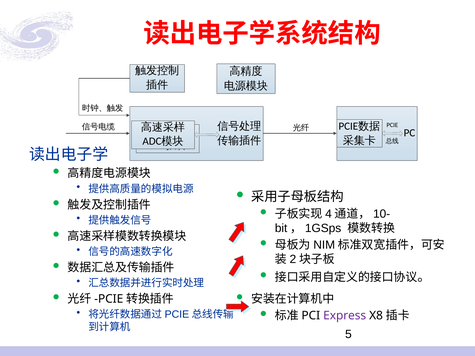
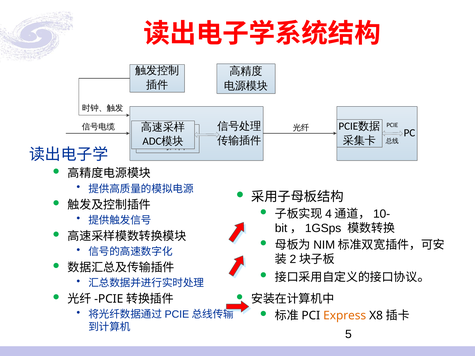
Express colour: purple -> orange
